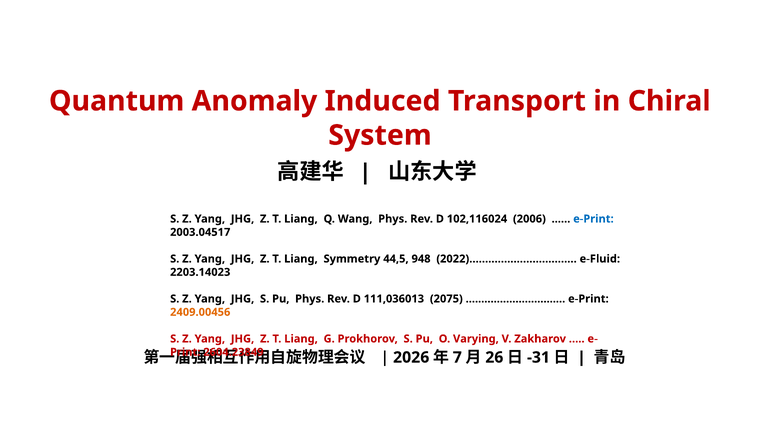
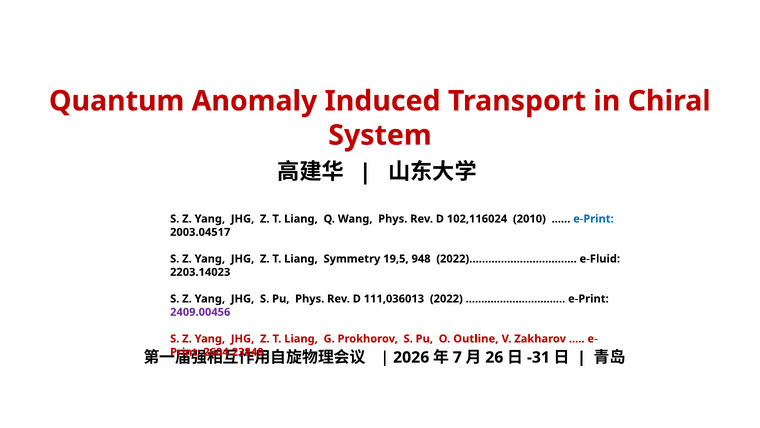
2006: 2006 -> 2010
44,5: 44,5 -> 19,5
2075: 2075 -> 2022
2409.00456 colour: orange -> purple
Varying: Varying -> Outline
